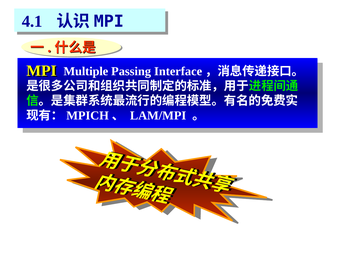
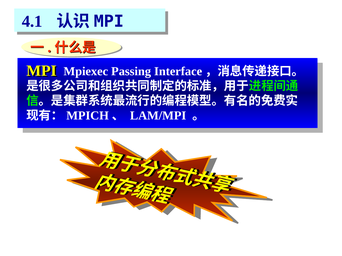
Multiple: Multiple -> Mpiexec
